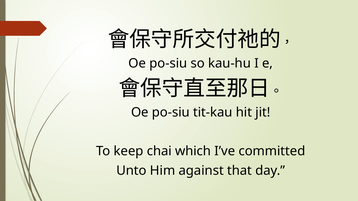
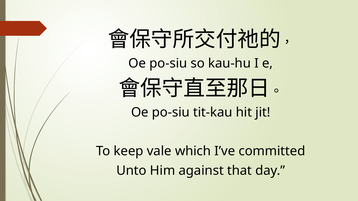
chai: chai -> vale
